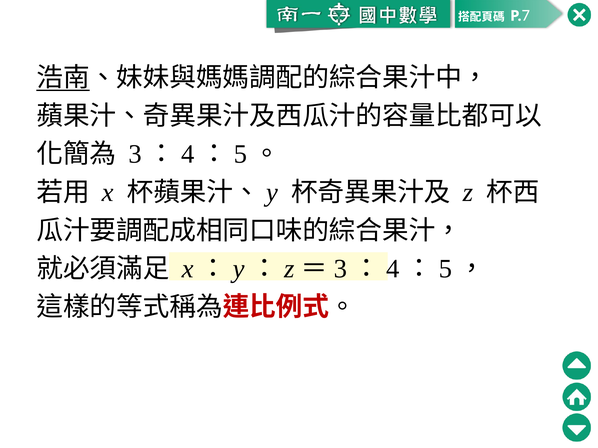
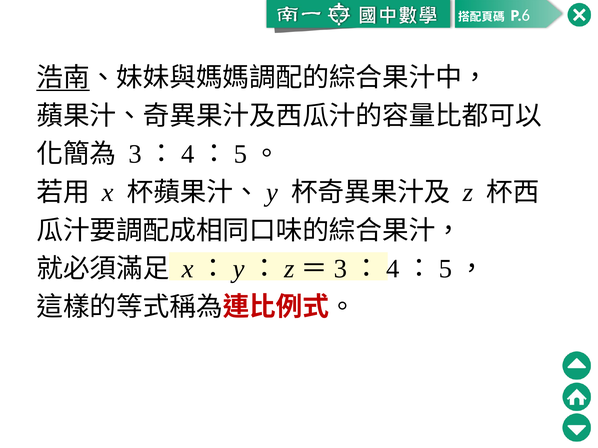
7: 7 -> 6
